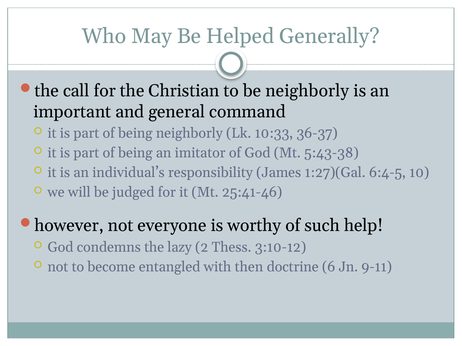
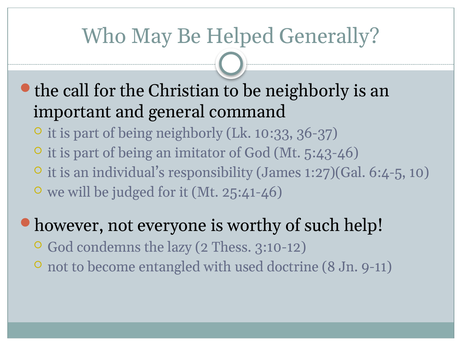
5:43-38: 5:43-38 -> 5:43-46
then: then -> used
6: 6 -> 8
